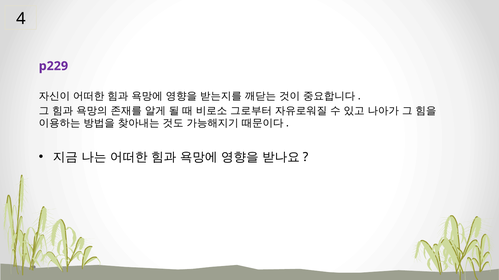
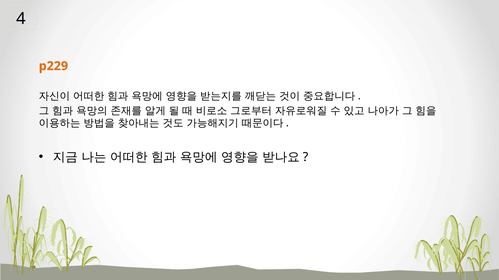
p229 colour: purple -> orange
